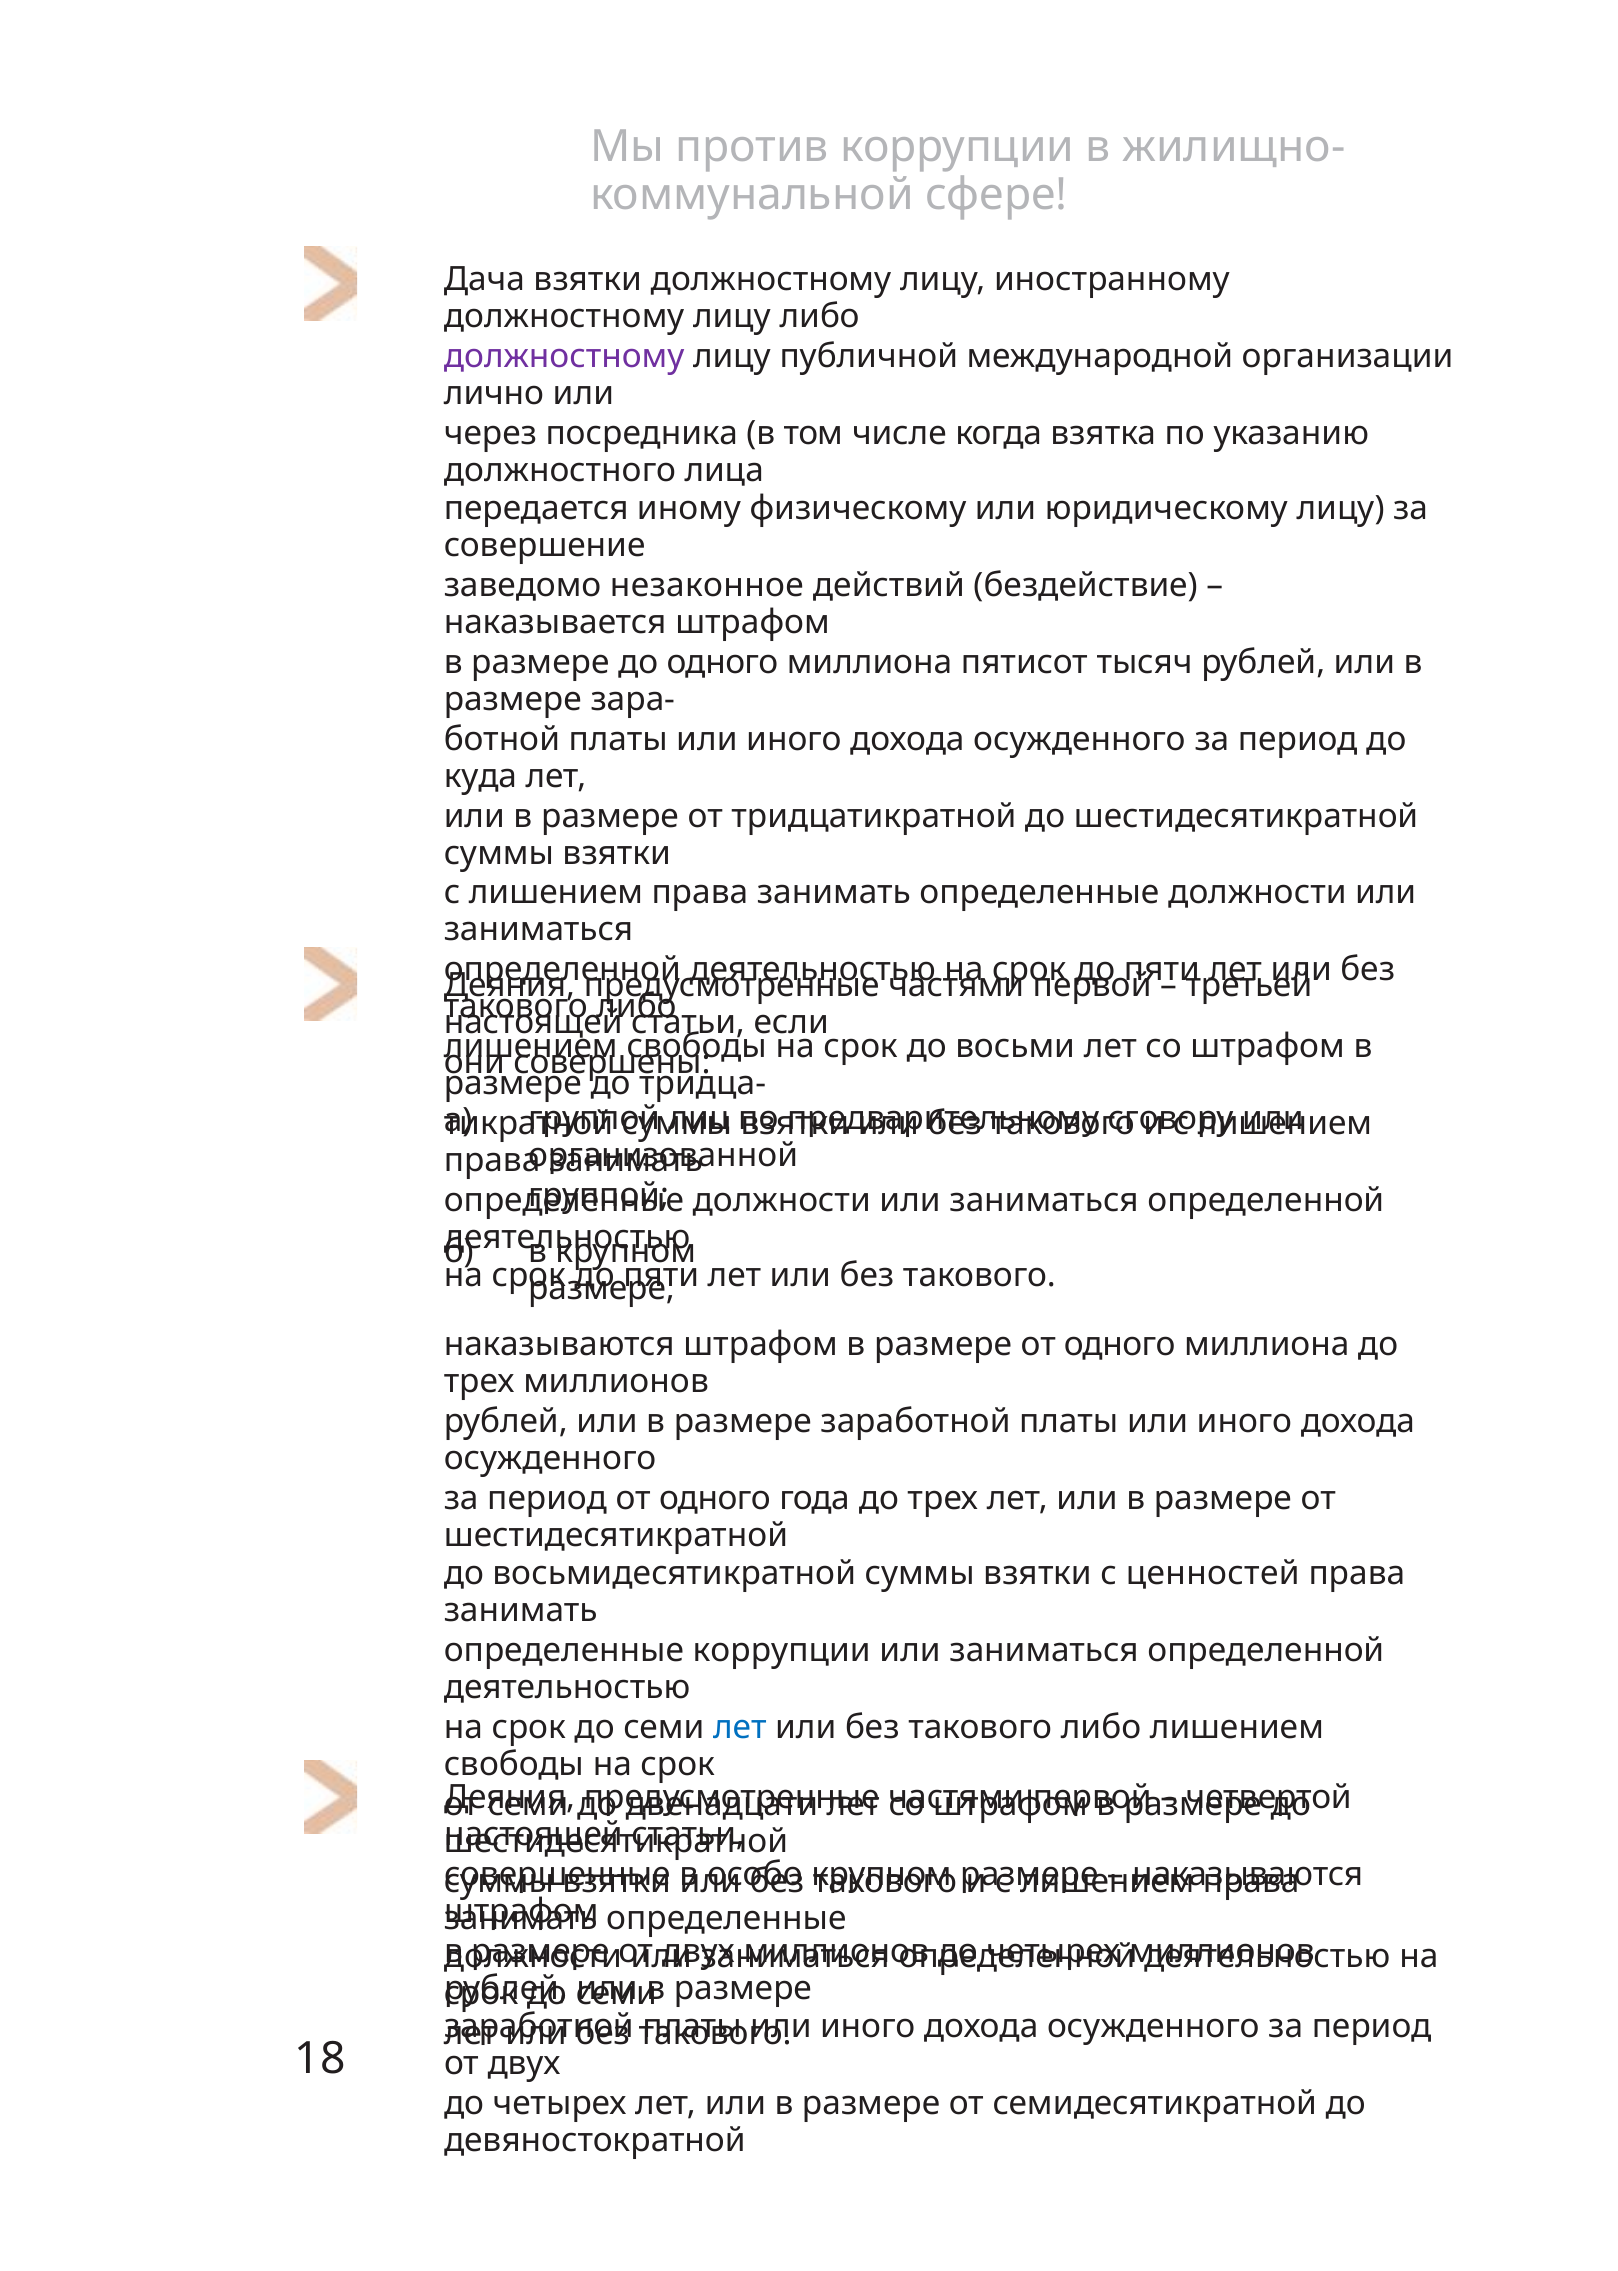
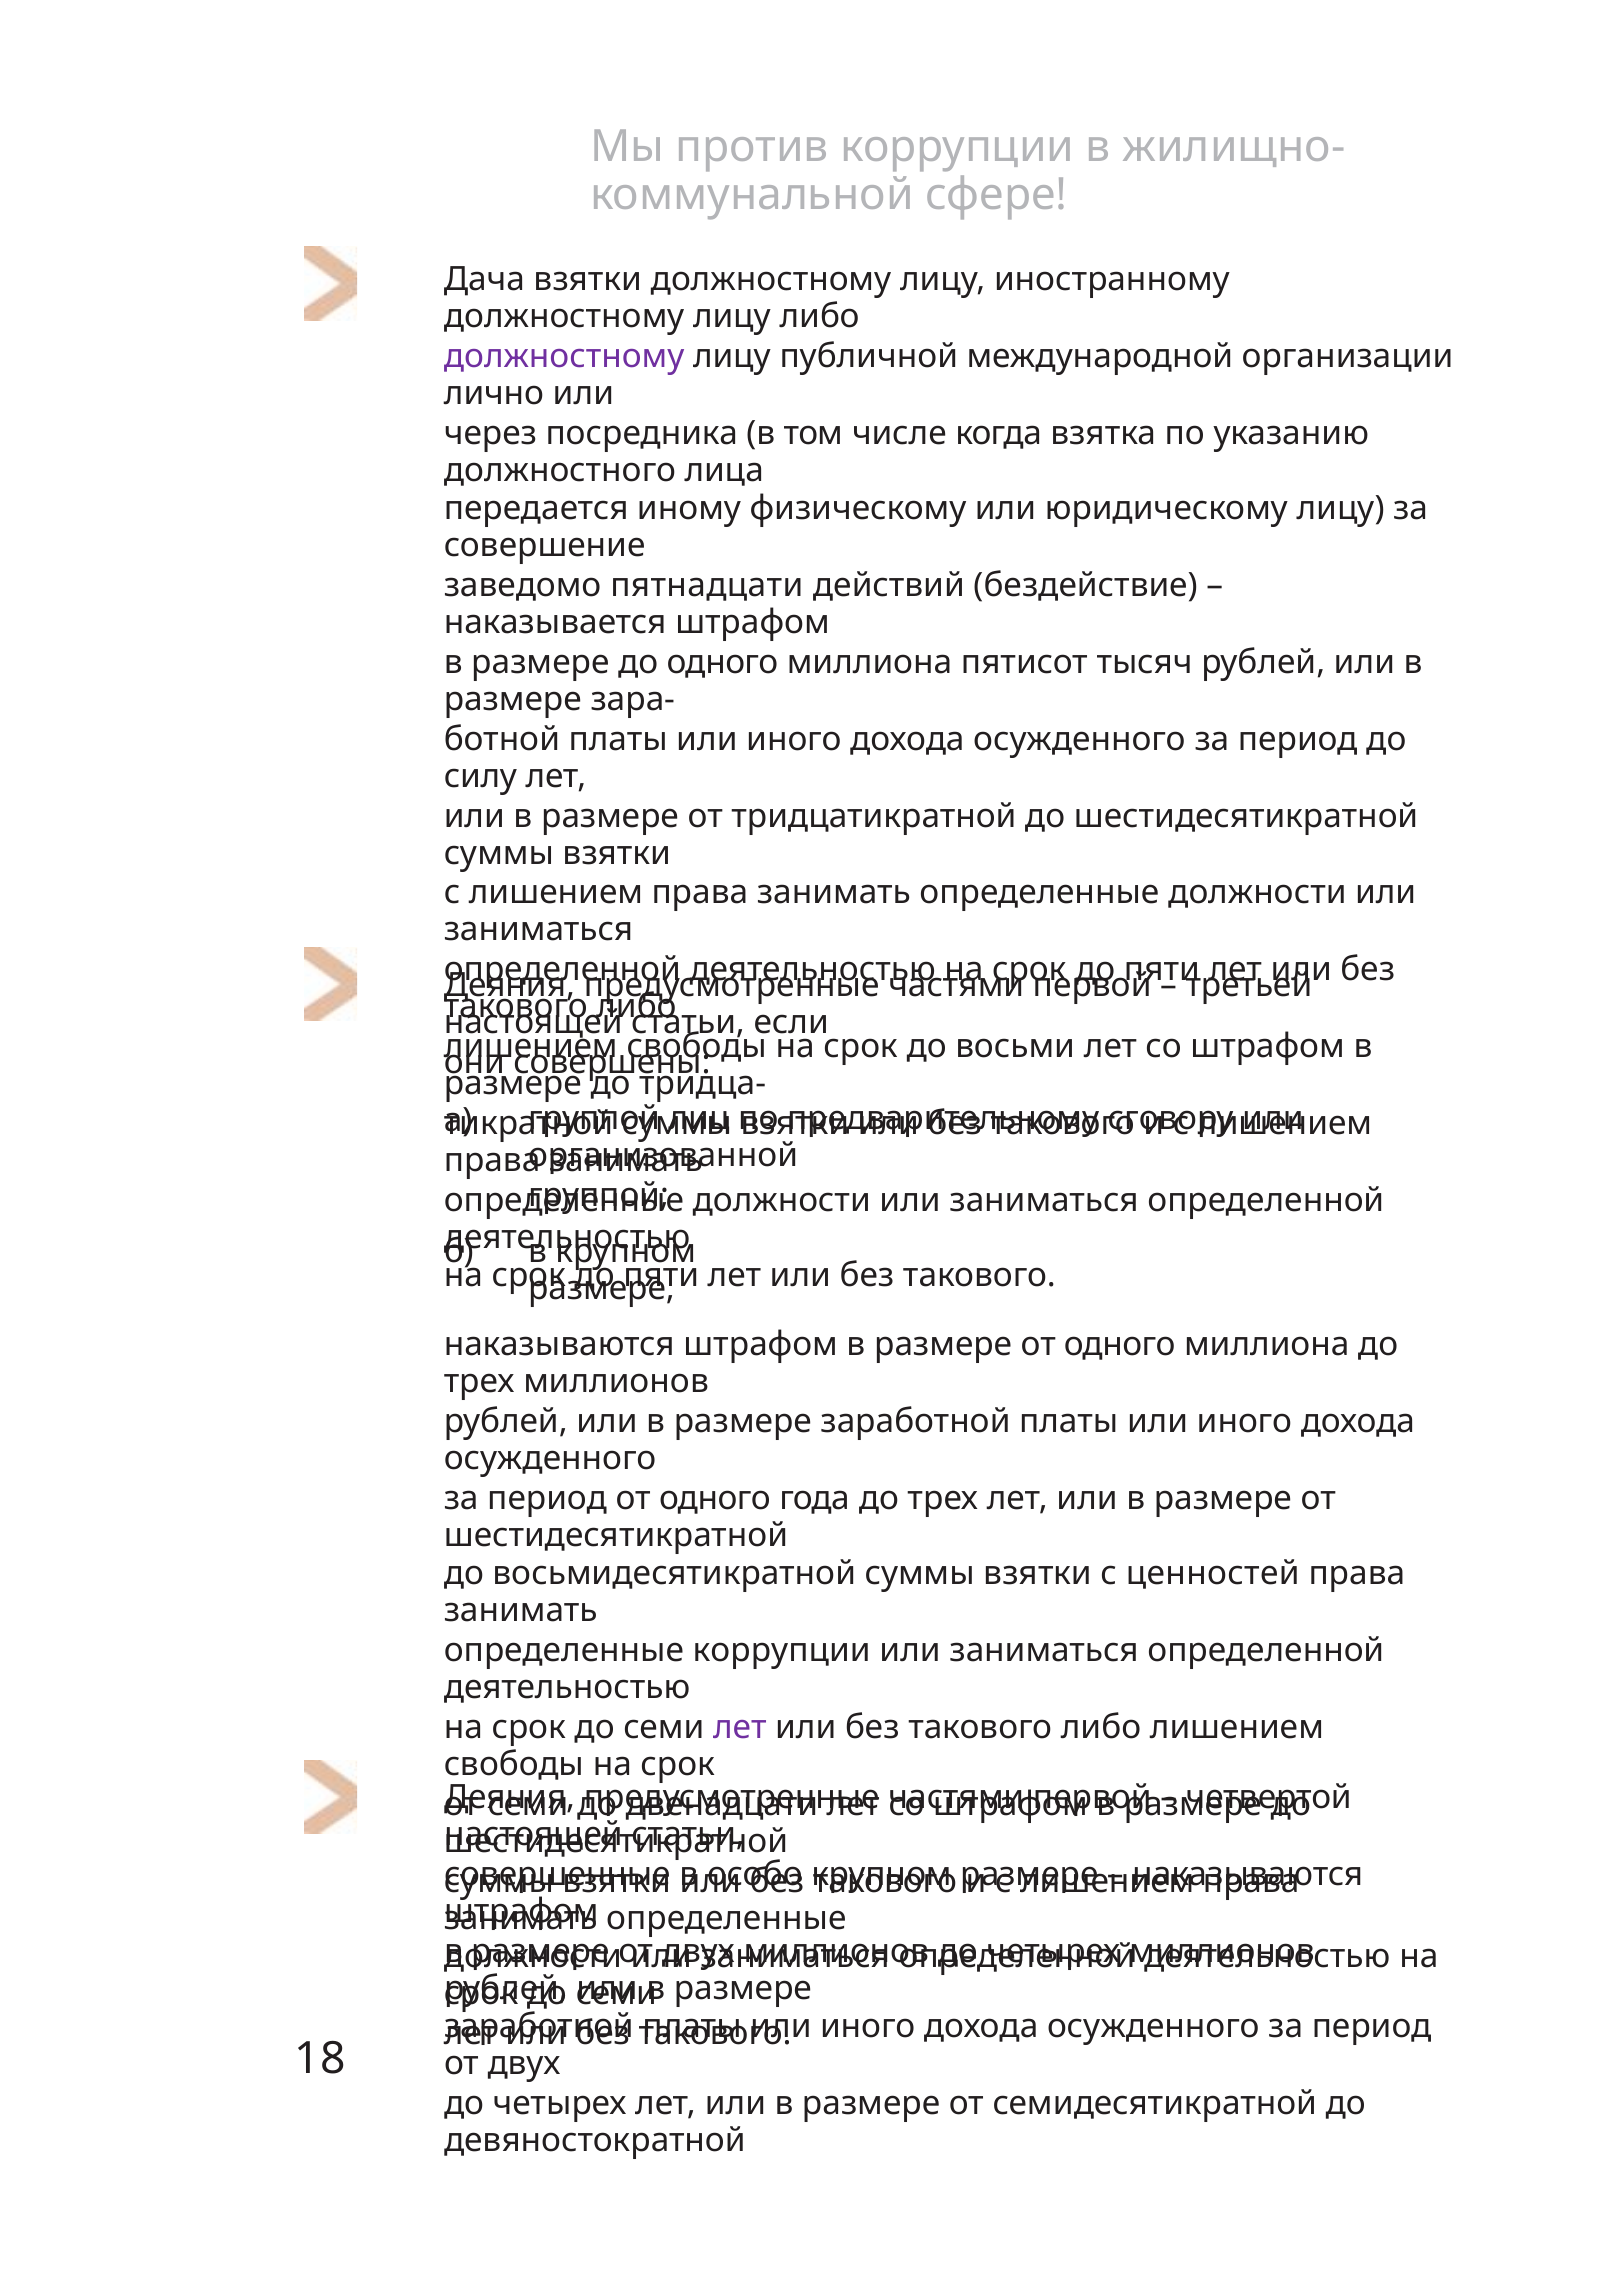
незаконное: незаконное -> пятнадцати
куда: куда -> силу
лет at (740, 1727) colour: blue -> purple
